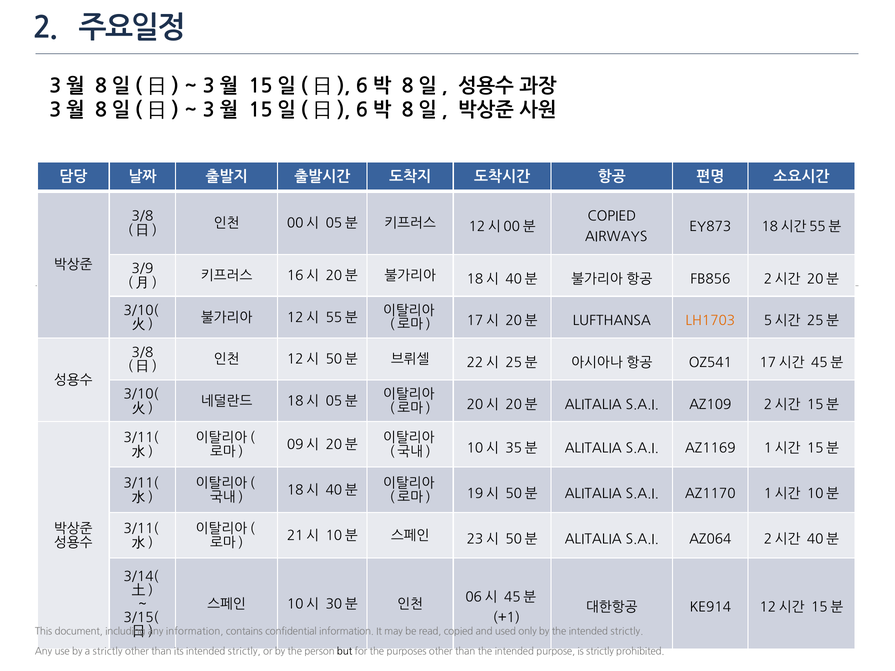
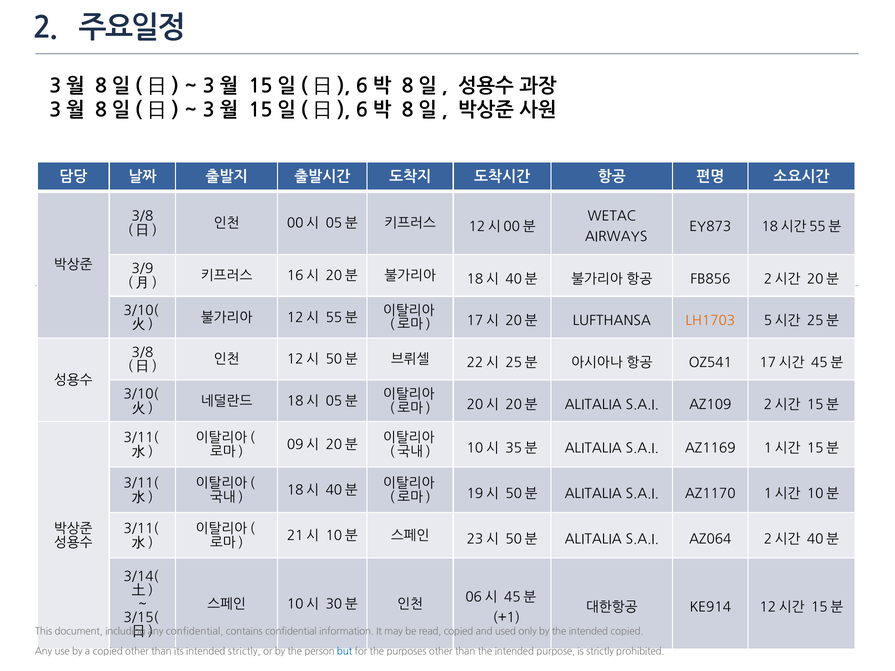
COPIED at (612, 216): COPIED -> WETAC
any information: information -> confidential
the intended strictly: strictly -> copied
a strictly: strictly -> copied
but colour: black -> blue
